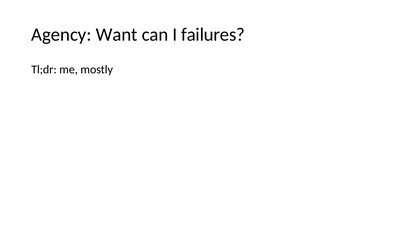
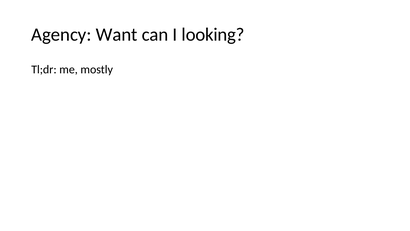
failures: failures -> looking
